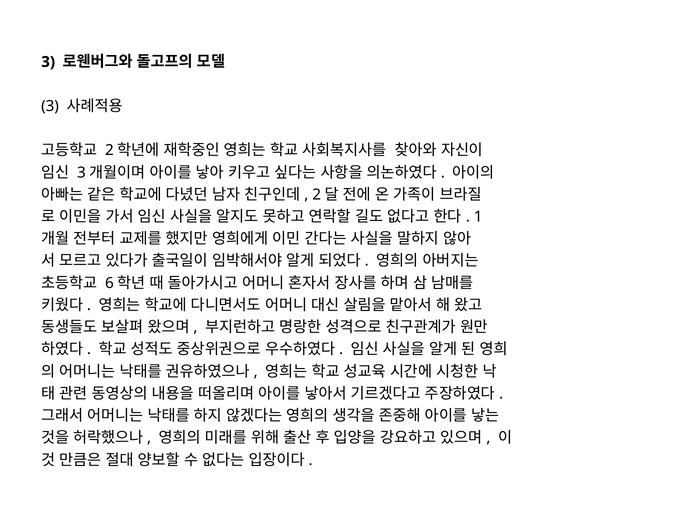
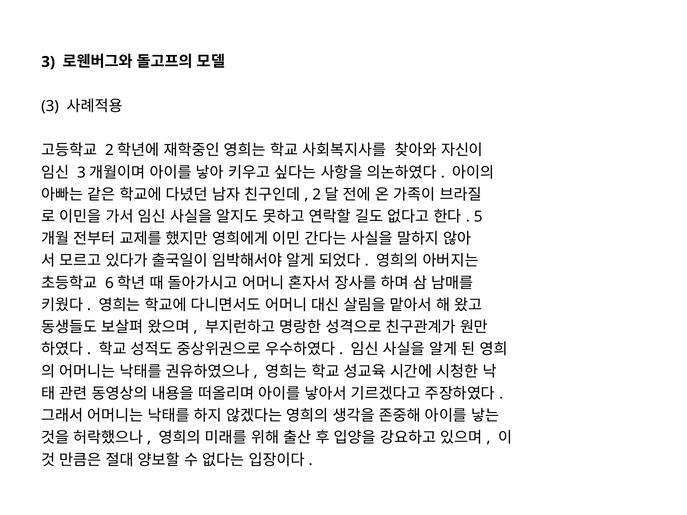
1: 1 -> 5
